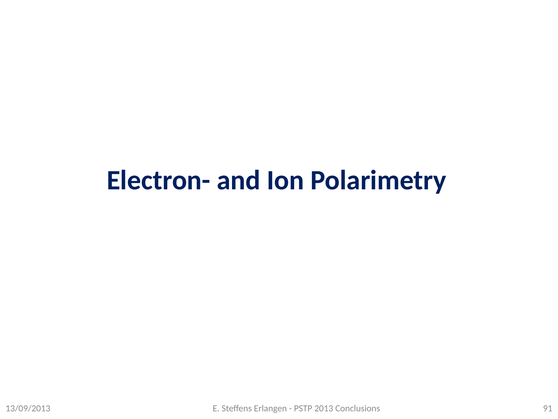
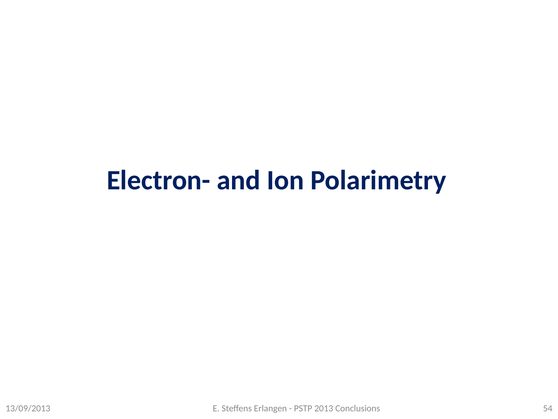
91: 91 -> 54
